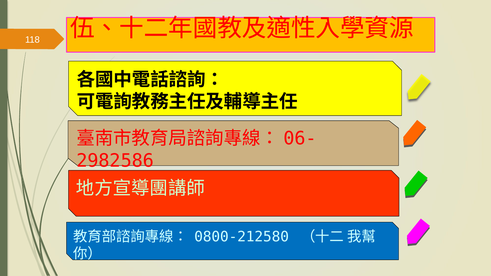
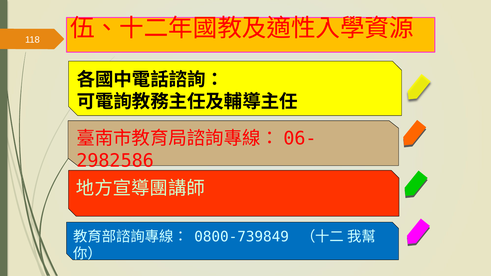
0800-212580: 0800-212580 -> 0800-739849
